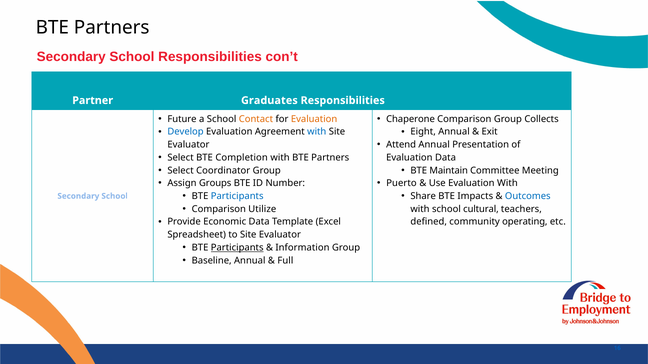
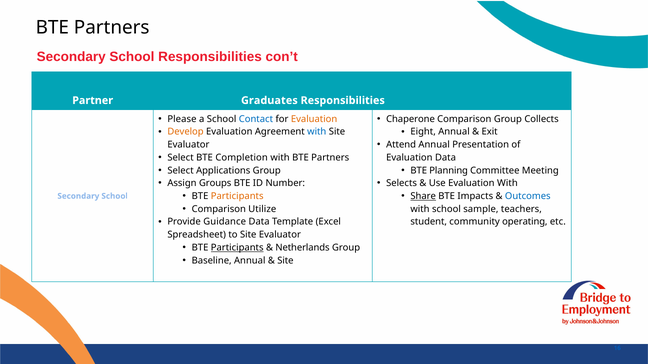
Future: Future -> Please
Contact colour: orange -> blue
Develop colour: blue -> orange
Coordinator: Coordinator -> Applications
Maintain: Maintain -> Planning
Puerto: Puerto -> Selects
Participants at (237, 196) colour: blue -> orange
Share underline: none -> present
cultural: cultural -> sample
Economic: Economic -> Guidance
defined: defined -> student
Information: Information -> Netherlands
Full at (285, 261): Full -> Site
